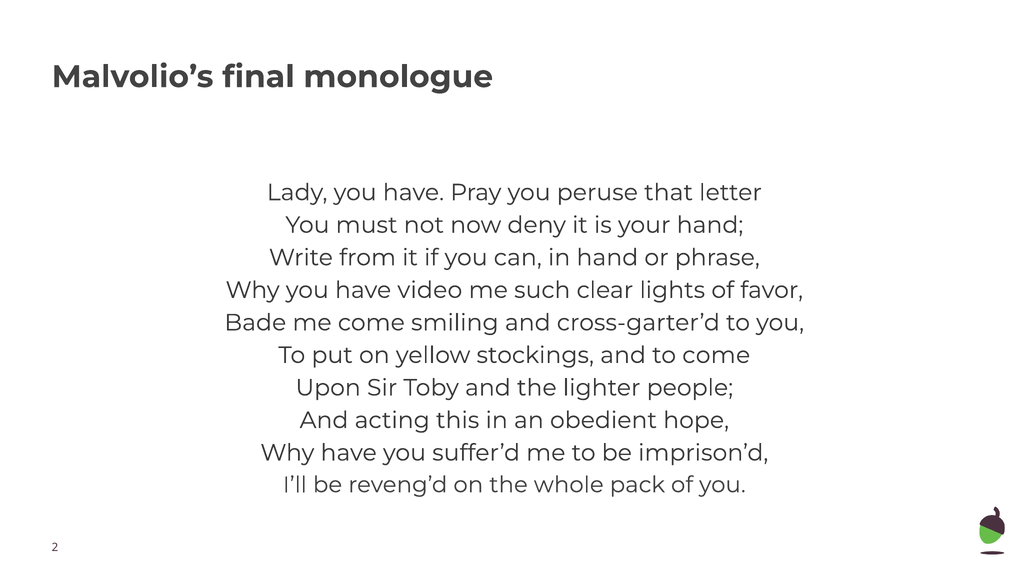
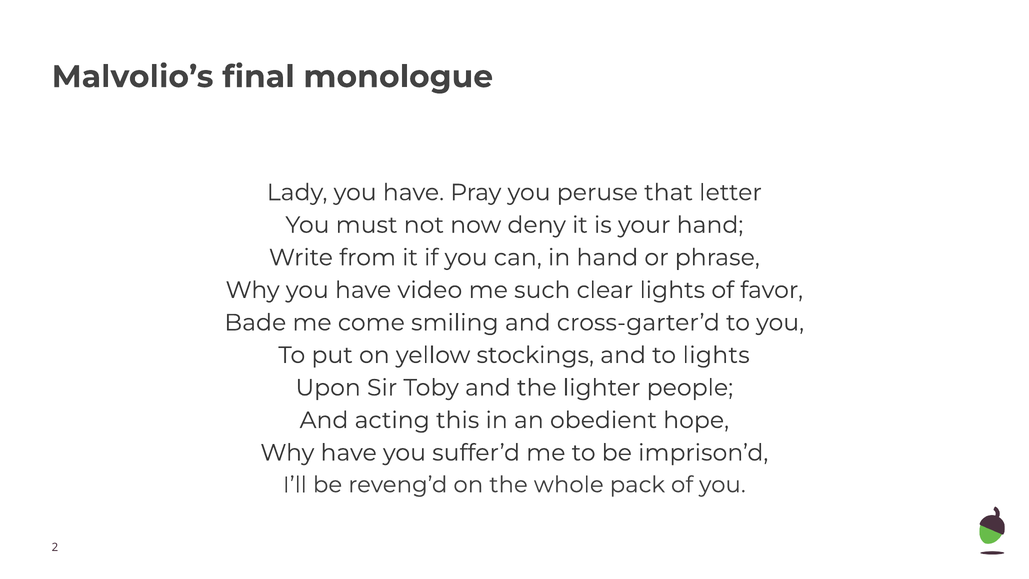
to come: come -> lights
